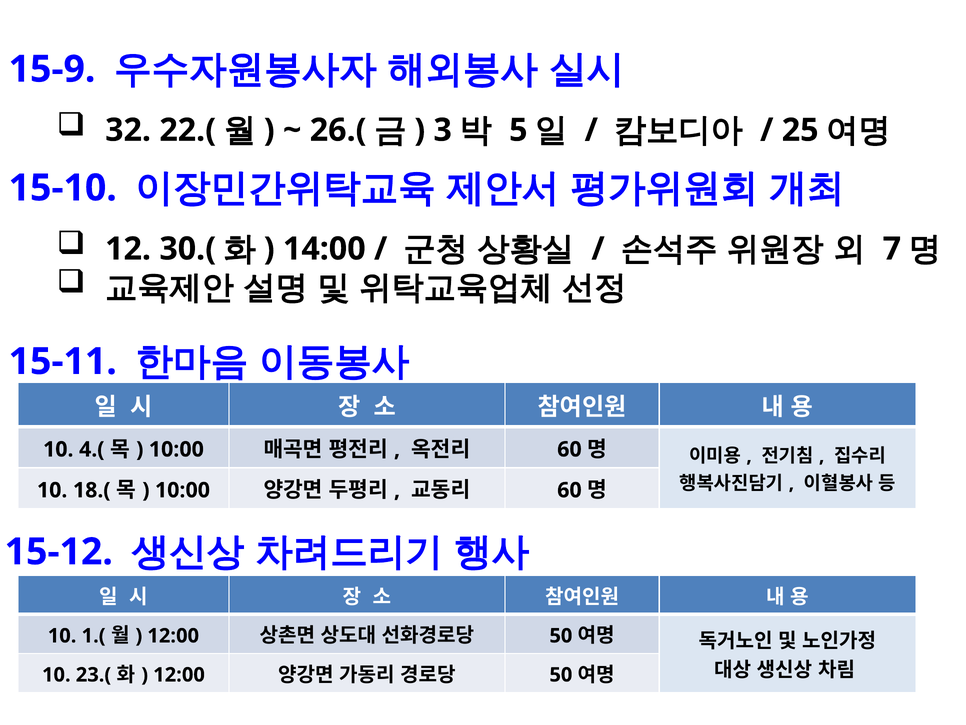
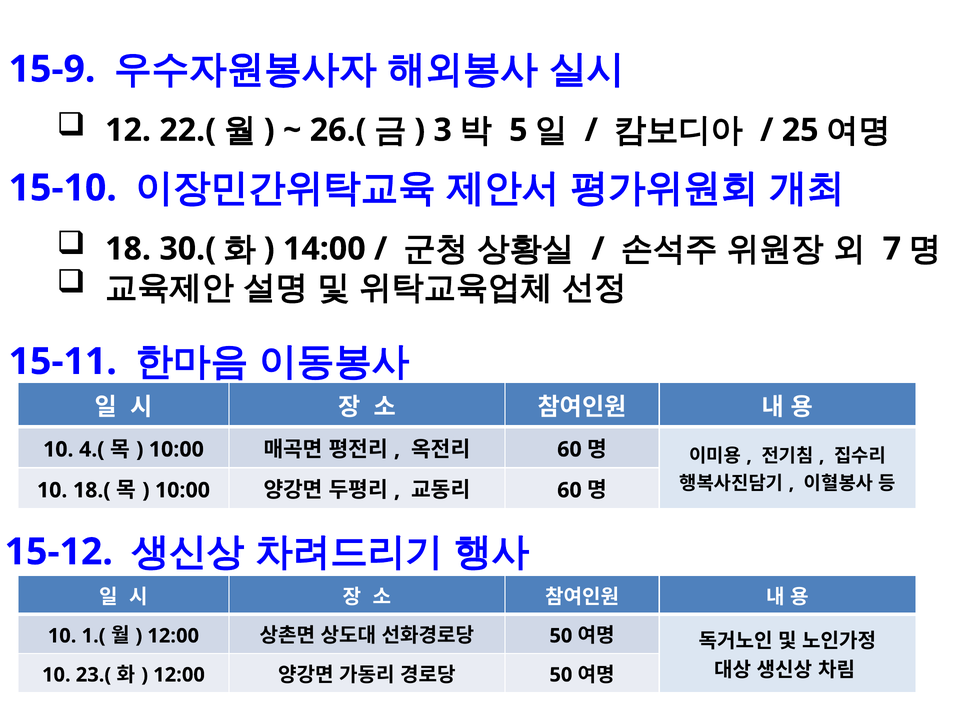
32: 32 -> 12
12: 12 -> 18
